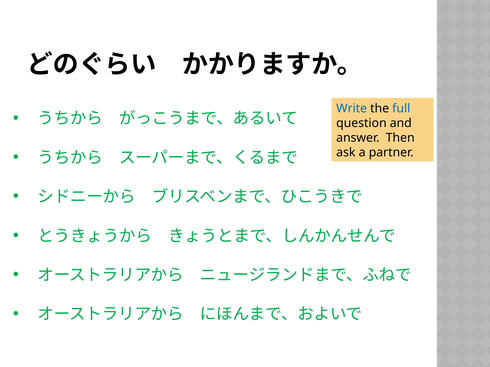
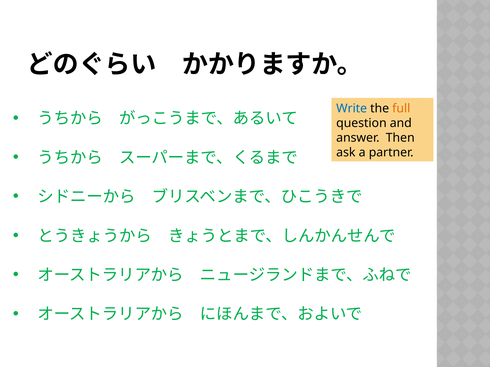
full colour: blue -> orange
